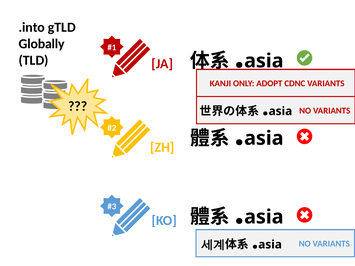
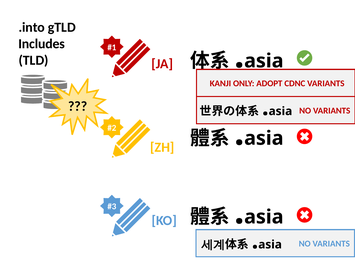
Globally: Globally -> Includes
